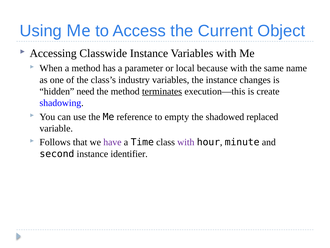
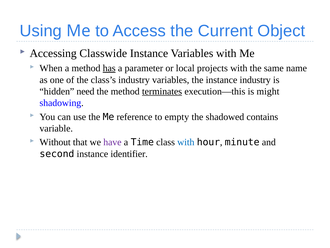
has underline: none -> present
because: because -> projects
instance changes: changes -> industry
create: create -> might
replaced: replaced -> contains
Follows: Follows -> Without
with at (186, 142) colour: purple -> blue
